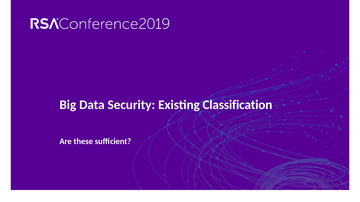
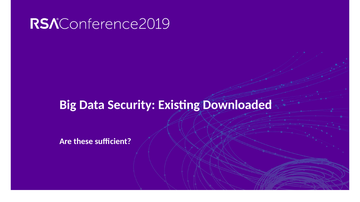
Classification: Classification -> Downloaded
